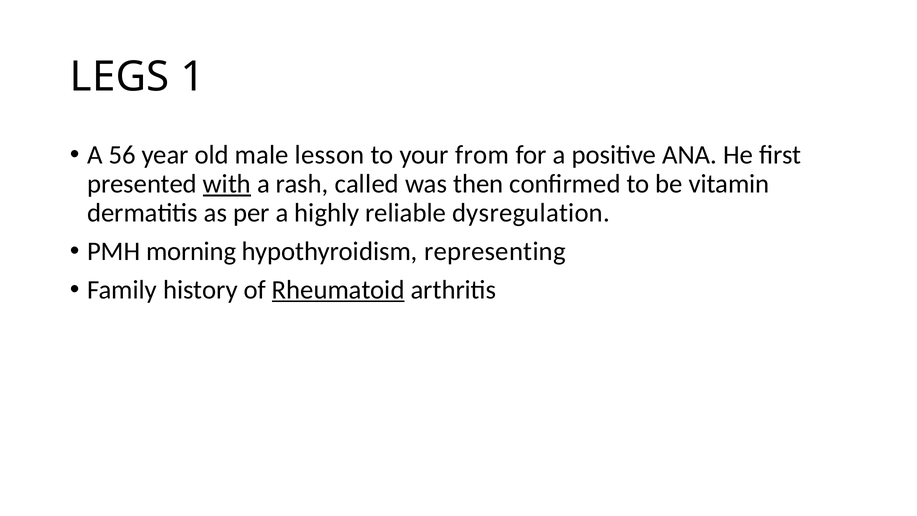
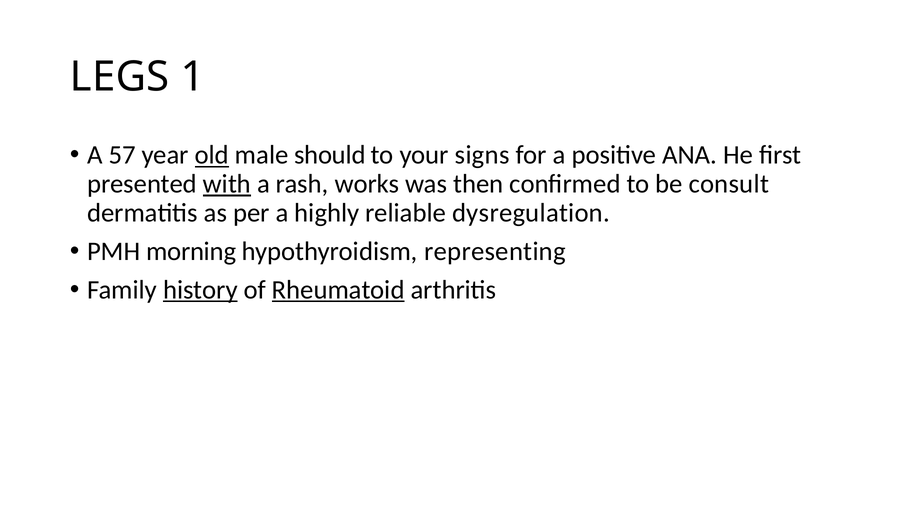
56: 56 -> 57
old underline: none -> present
lesson: lesson -> should
from: from -> signs
called: called -> works
vitamin: vitamin -> consult
history underline: none -> present
